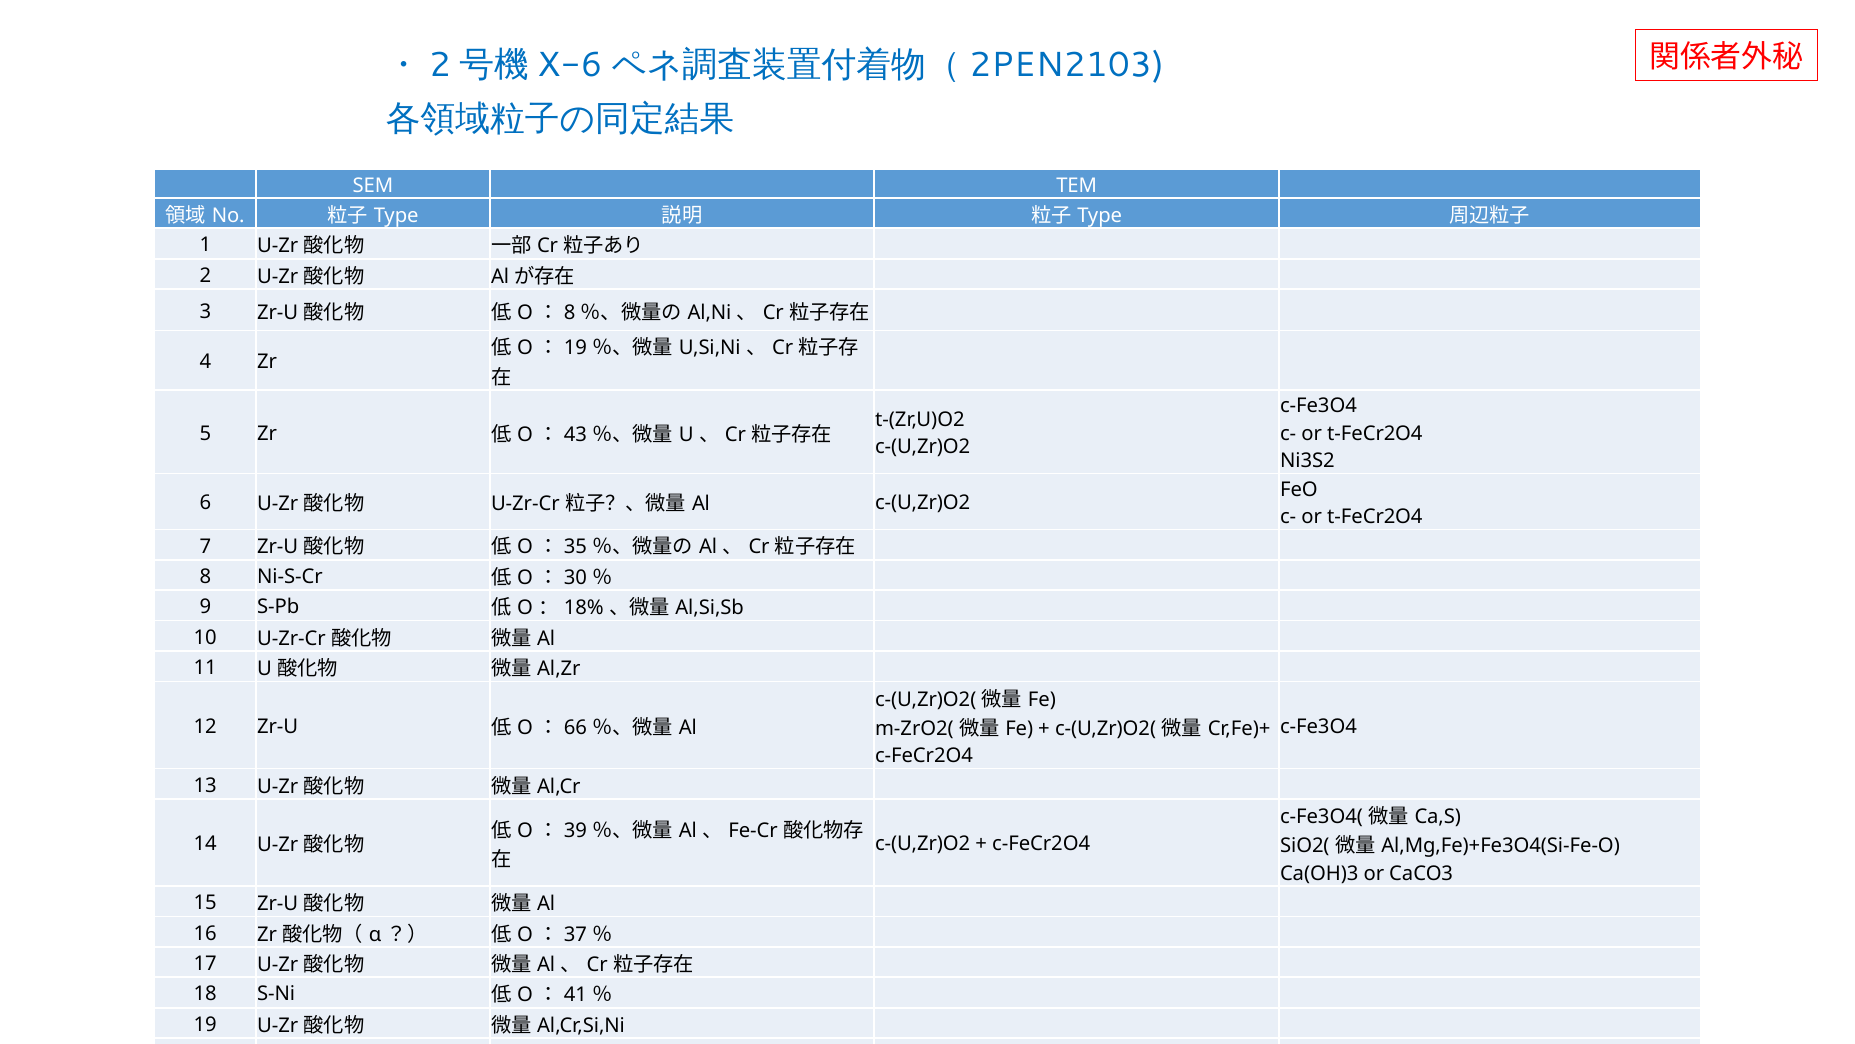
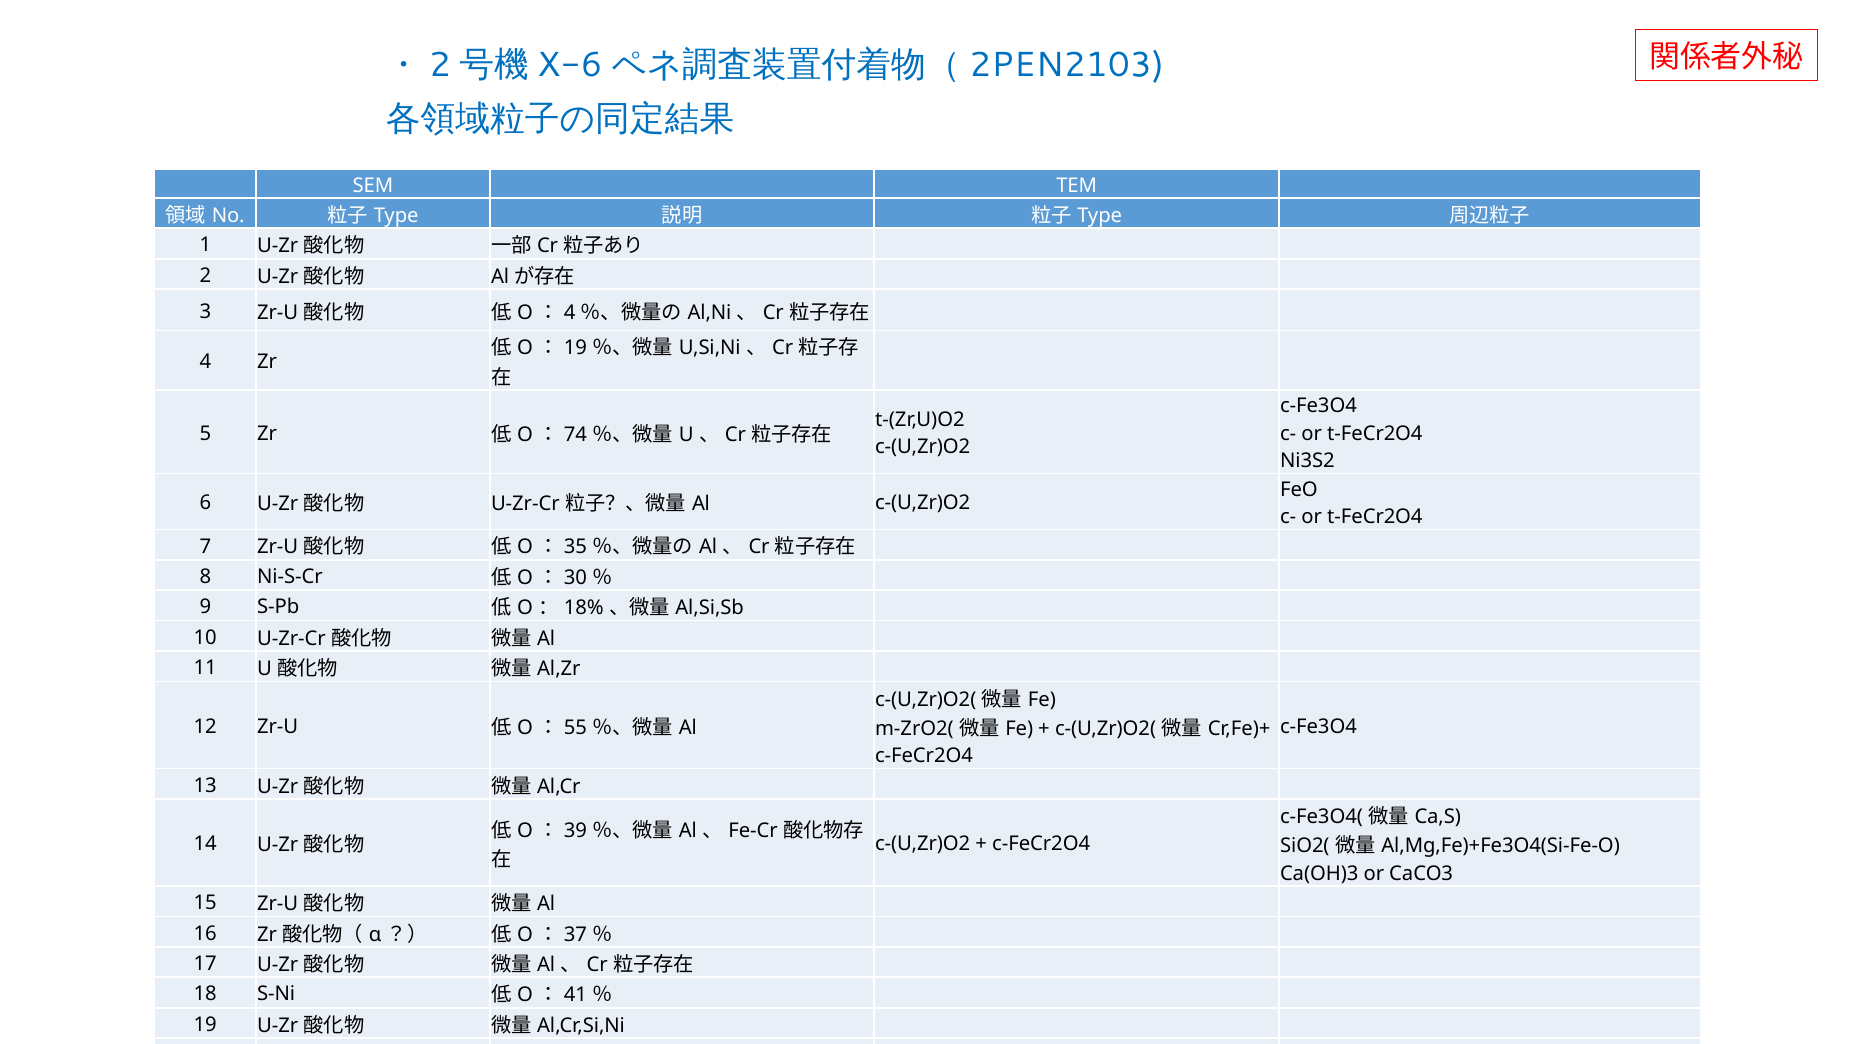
8 at (570, 312): 8 -> 4
43: 43 -> 74
66: 66 -> 55
